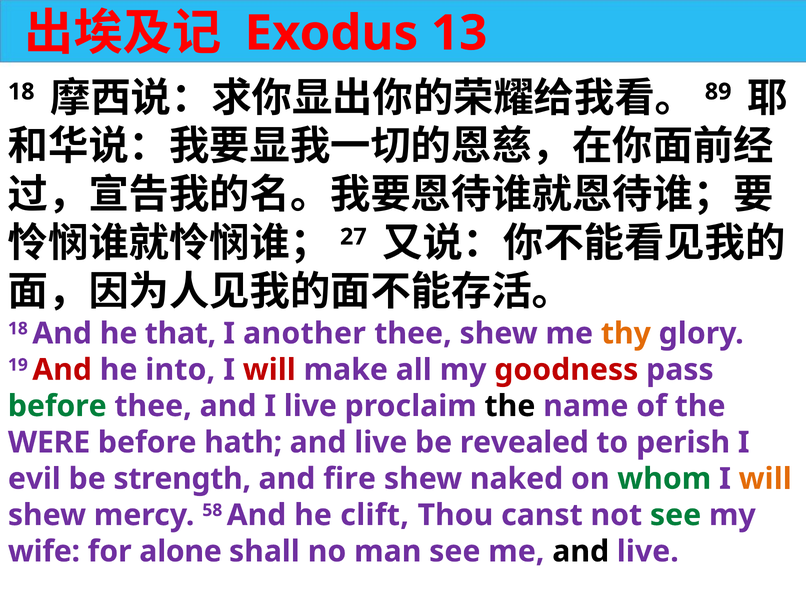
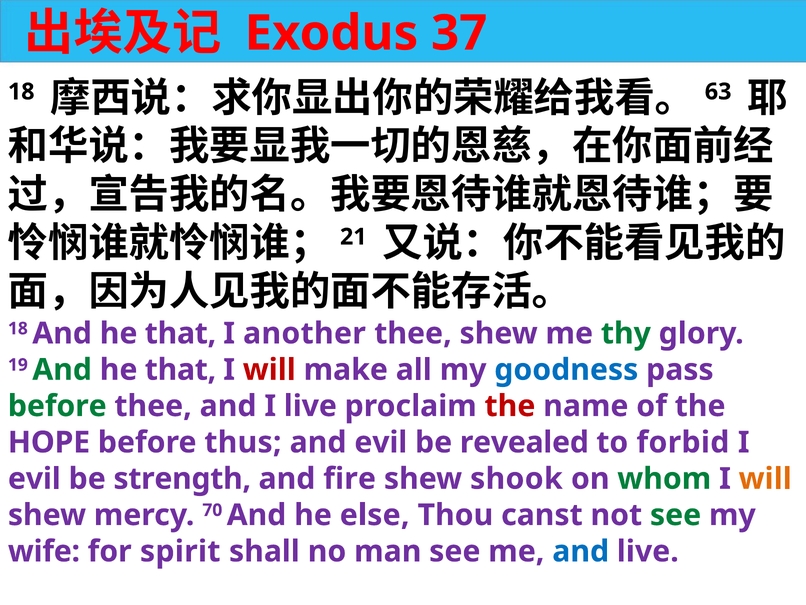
13: 13 -> 37
89: 89 -> 63
27: 27 -> 21
thy colour: orange -> green
And at (62, 369) colour: red -> green
into at (180, 369): into -> that
goodness colour: red -> blue
the at (510, 406) colour: black -> red
WERE: WERE -> HOPE
hath: hath -> thus
live at (381, 442): live -> evil
perish: perish -> forbid
naked: naked -> shook
58: 58 -> 70
clift: clift -> else
alone: alone -> spirit
and at (581, 551) colour: black -> blue
